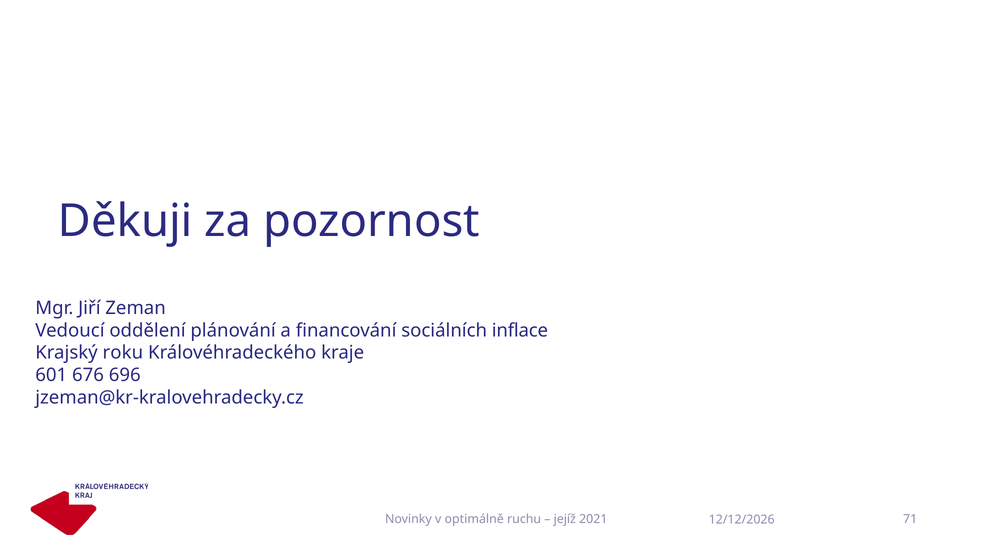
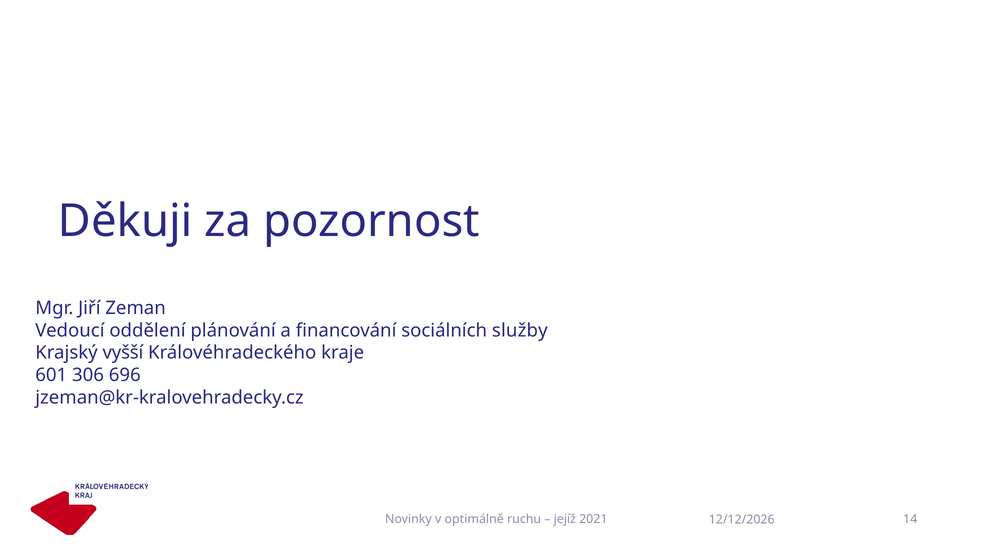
inflace: inflace -> služby
roku: roku -> vyšší
676: 676 -> 306
71: 71 -> 14
